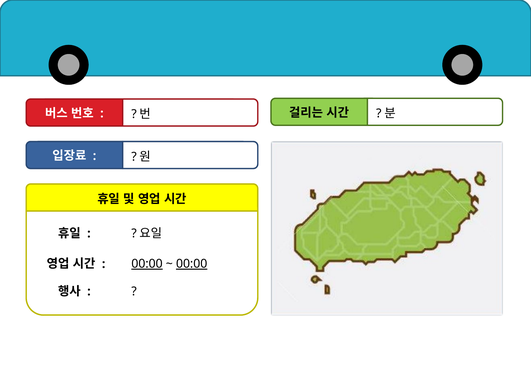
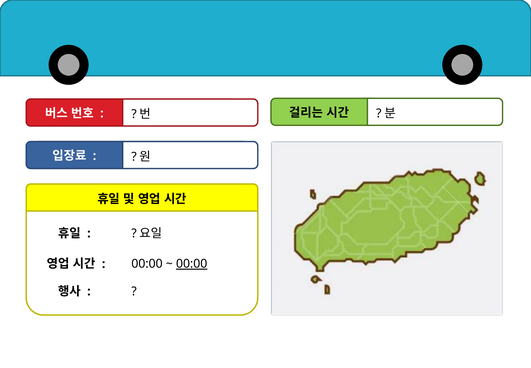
00:00 at (147, 264) underline: present -> none
